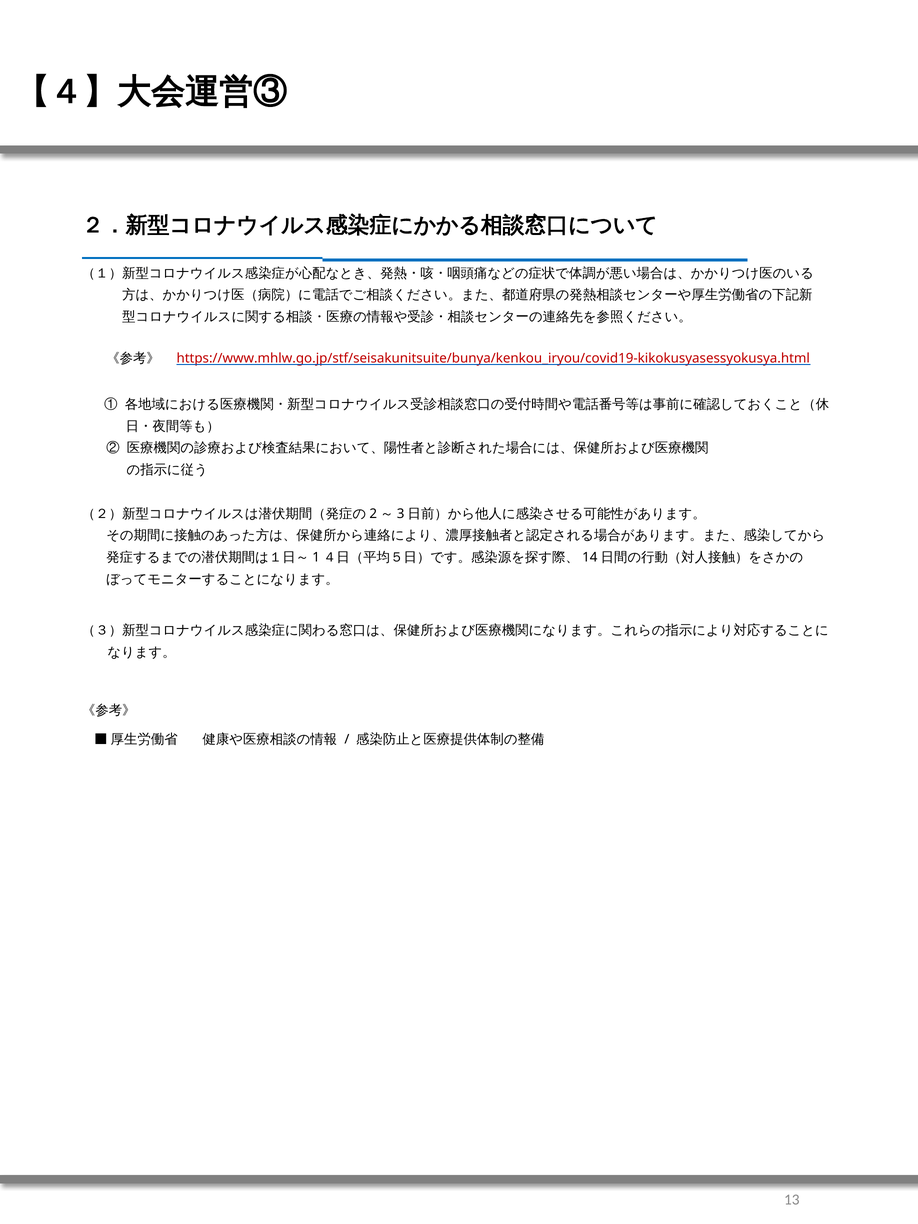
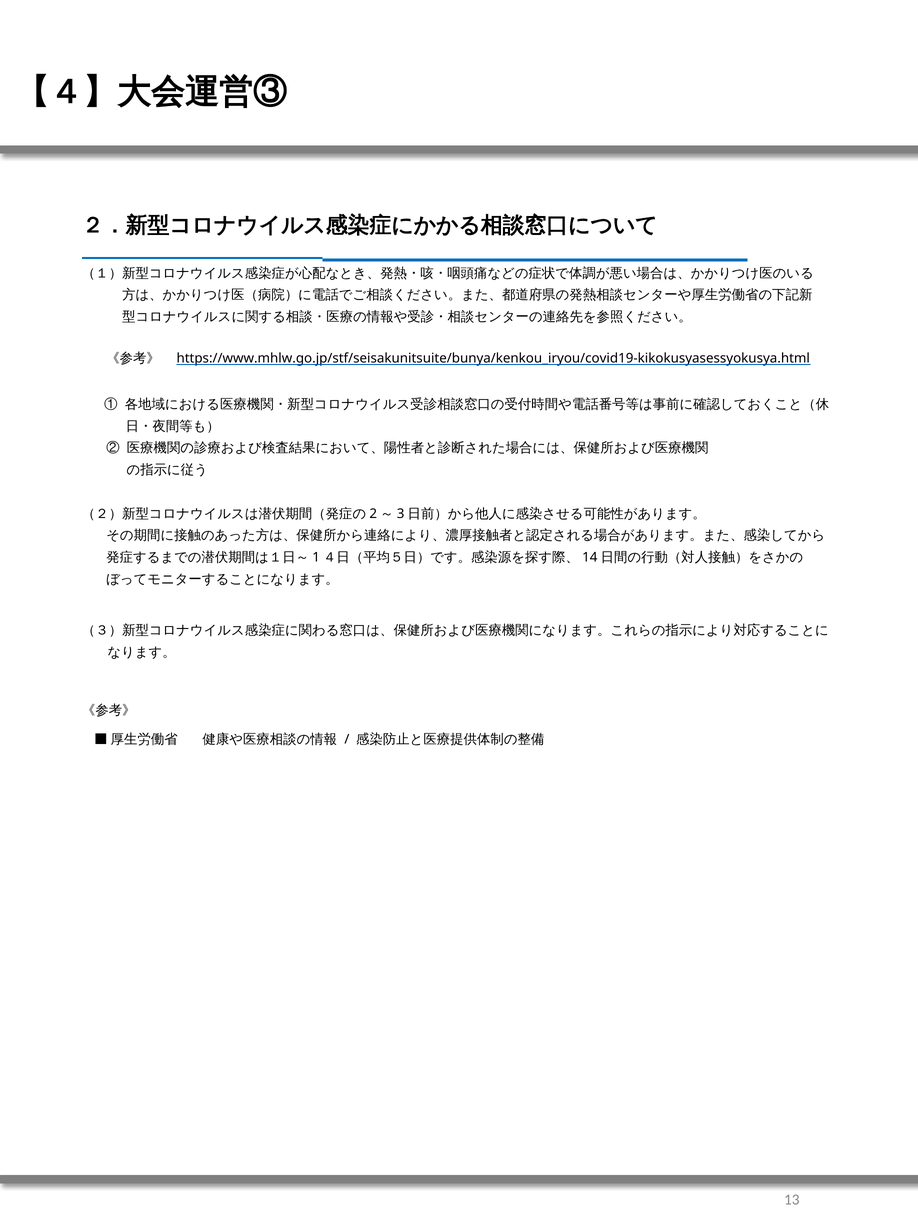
https://www.mhlw.go.jp/stf/seisakunitsuite/bunya/kenkou_iryou/covid19-kikokusyasessyokusya.html colour: red -> black
